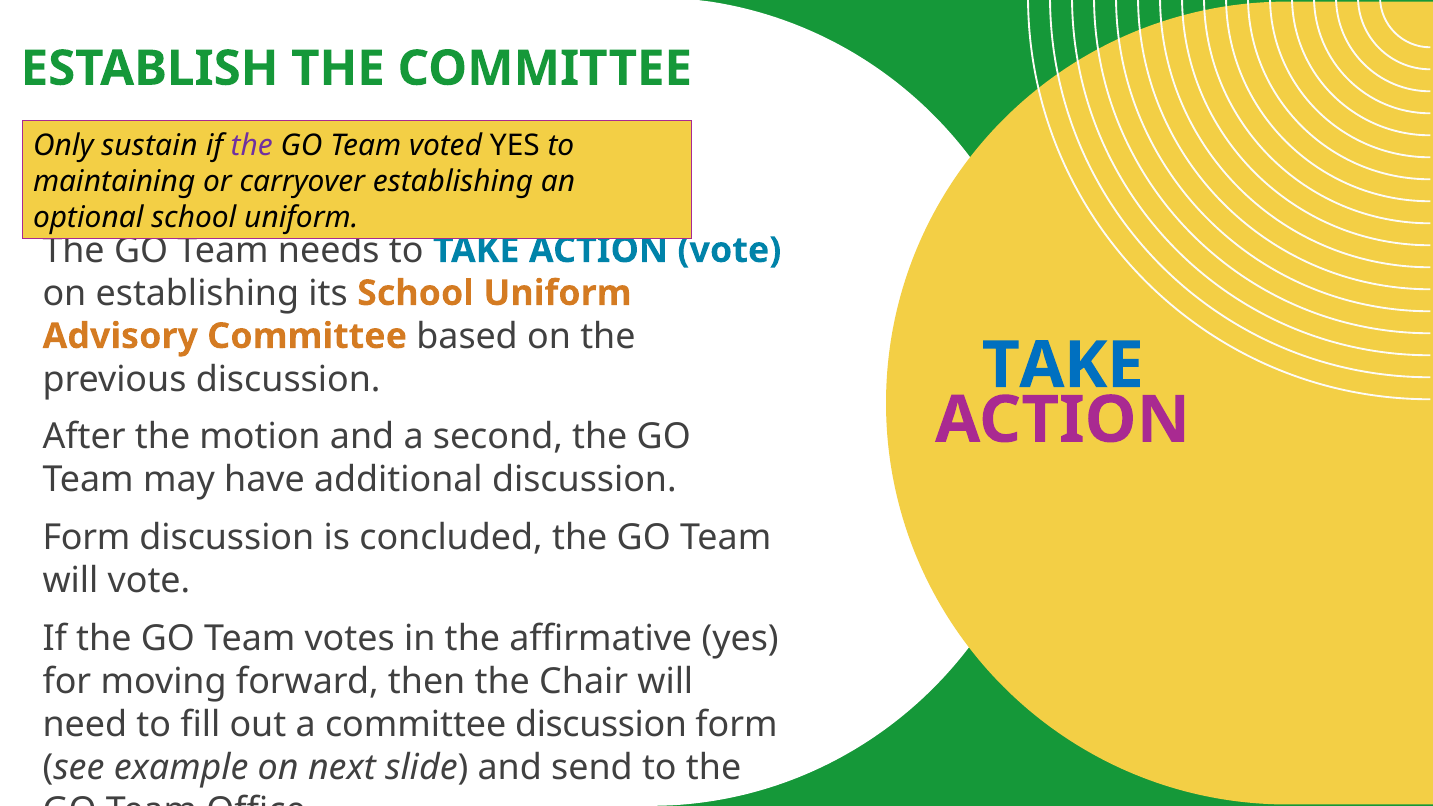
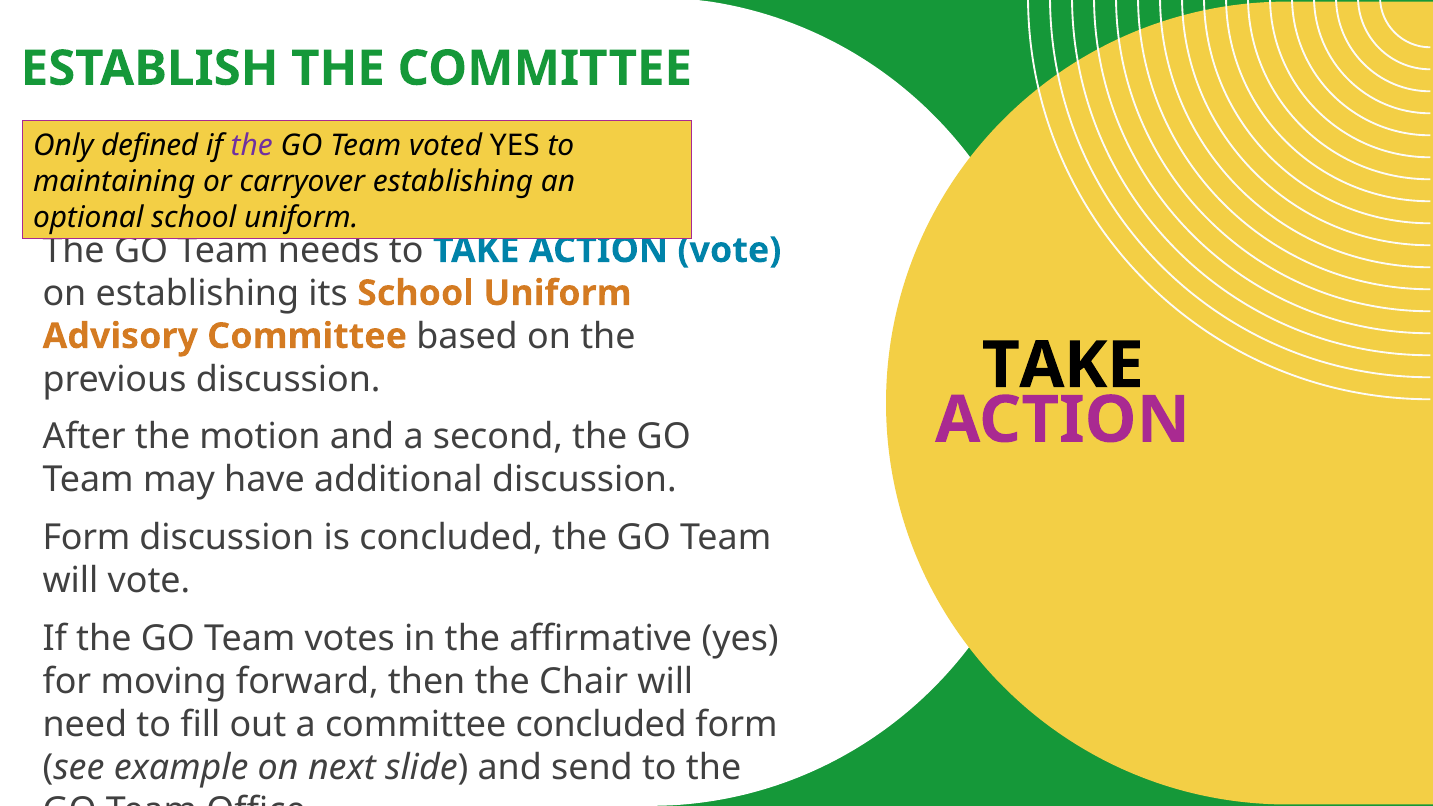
sustain: sustain -> defined
TAKE at (1063, 366) colour: blue -> black
committee discussion: discussion -> concluded
